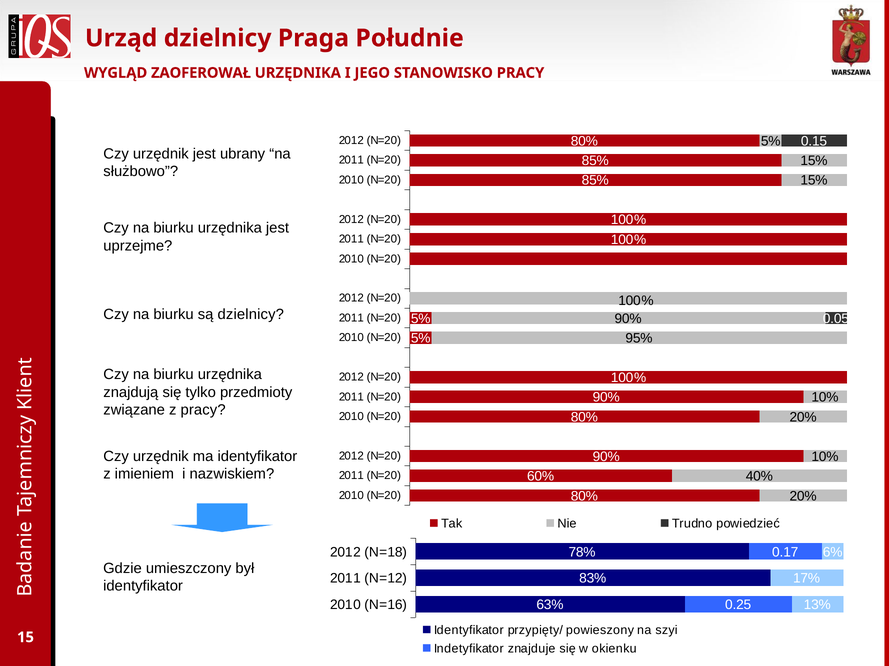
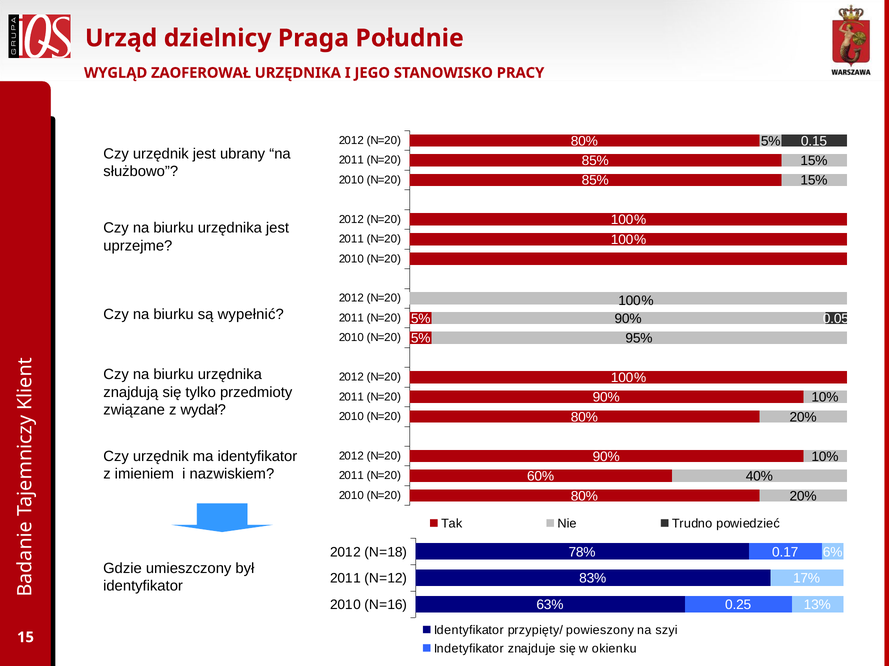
są dzielnicy: dzielnicy -> wypełnić
z pracy: pracy -> wydał
